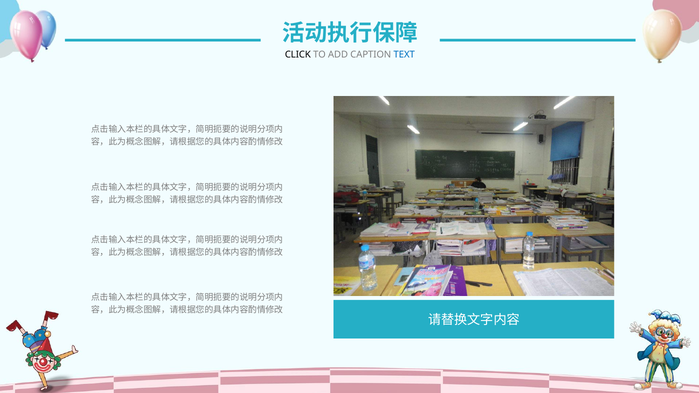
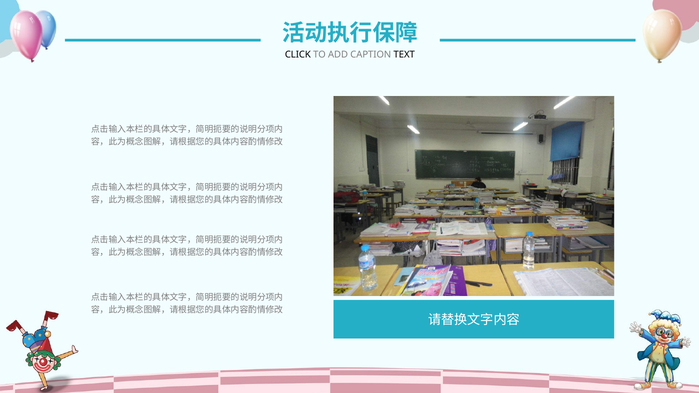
TEXT colour: blue -> black
